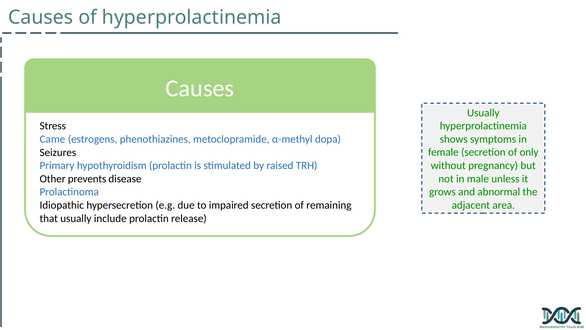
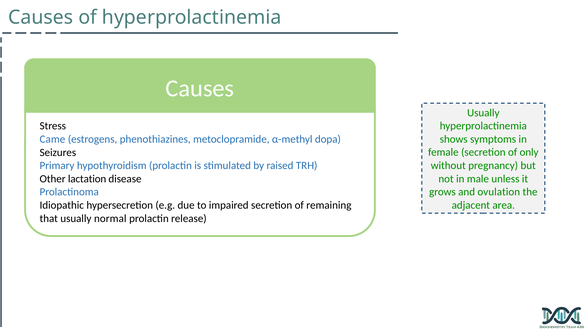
prevents: prevents -> lactation
abnormal: abnormal -> ovulation
include: include -> normal
